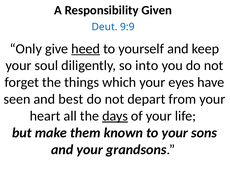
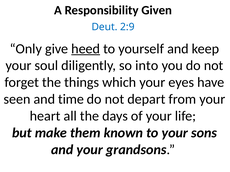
9:9: 9:9 -> 2:9
best: best -> time
days underline: present -> none
